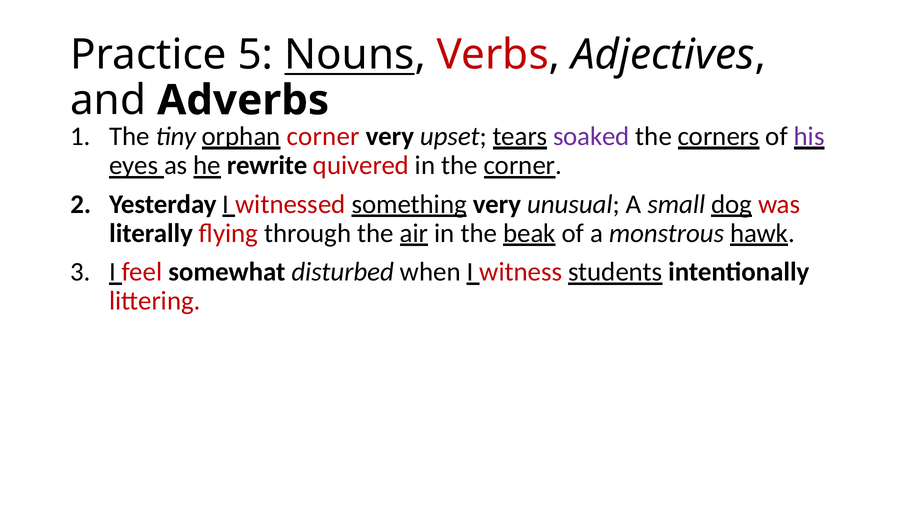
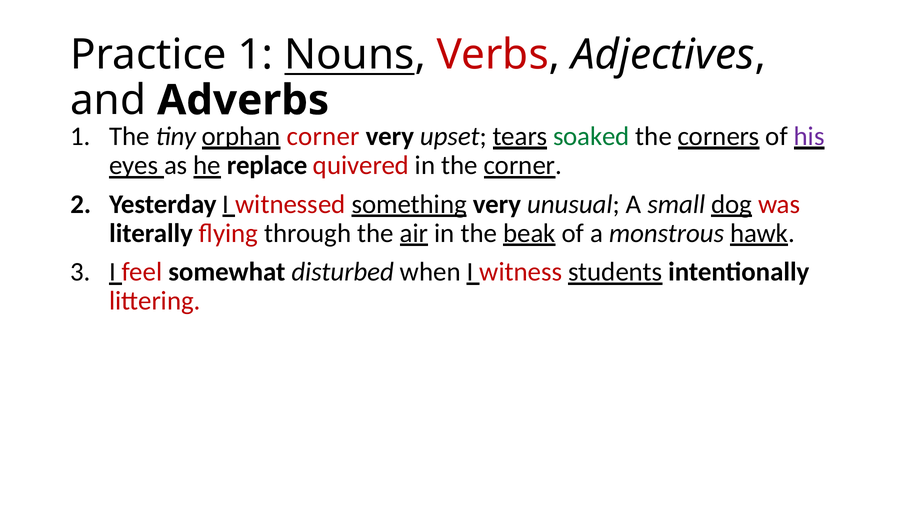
Practice 5: 5 -> 1
soaked colour: purple -> green
rewrite: rewrite -> replace
